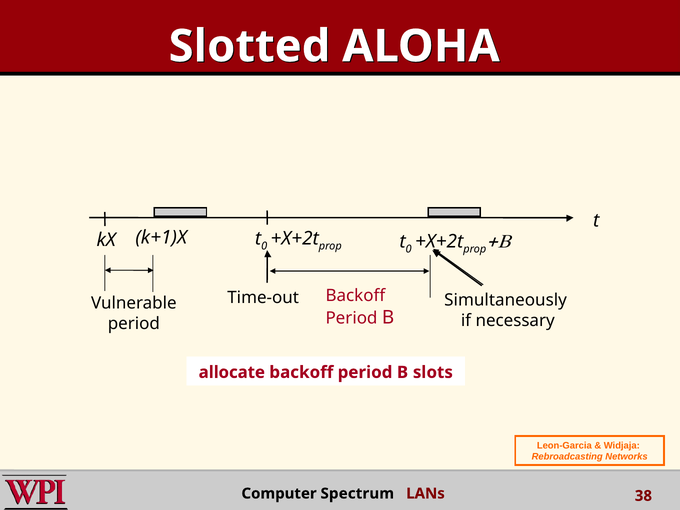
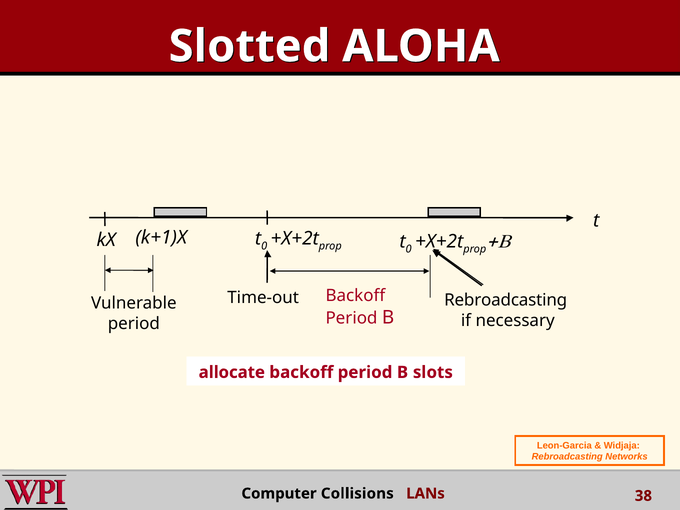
Simultaneously at (506, 300): Simultaneously -> Rebroadcasting
Spectrum: Spectrum -> Collisions
